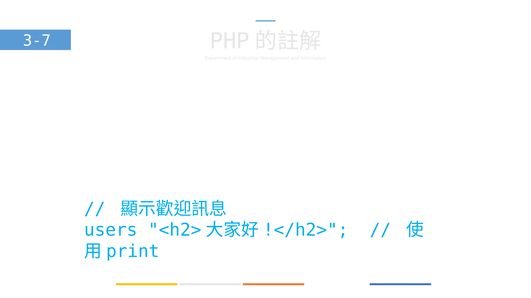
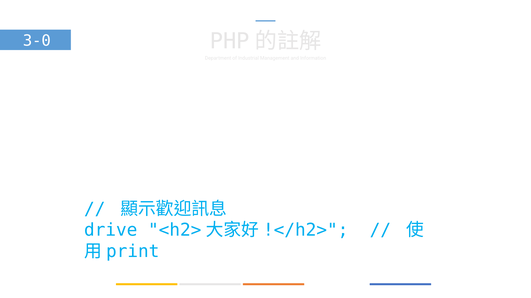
3-7: 3-7 -> 3-0
users: users -> drive
